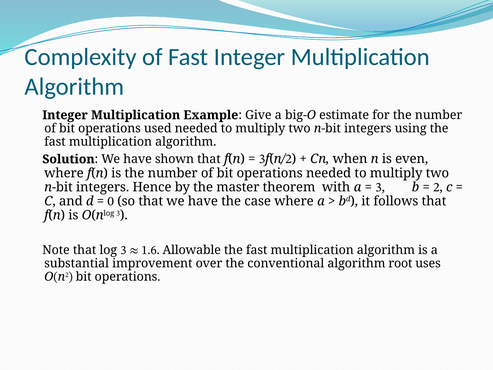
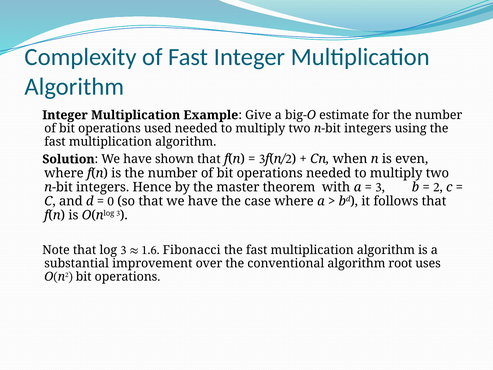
Allowable: Allowable -> Fibonacci
